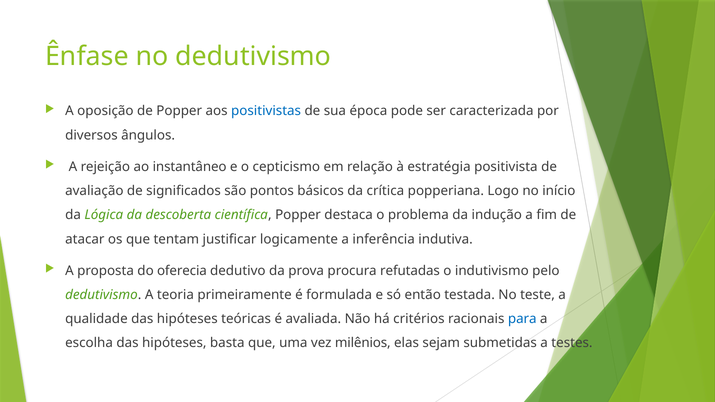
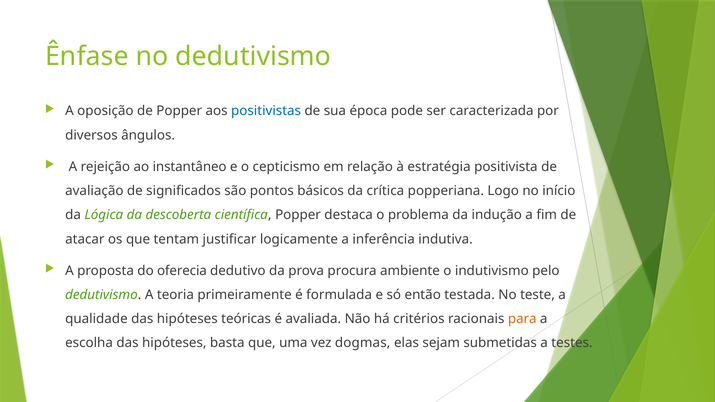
refutadas: refutadas -> ambiente
para colour: blue -> orange
milênios: milênios -> dogmas
